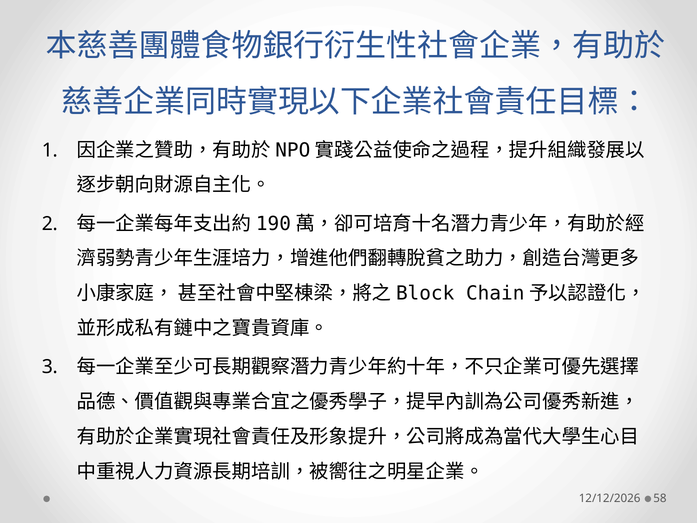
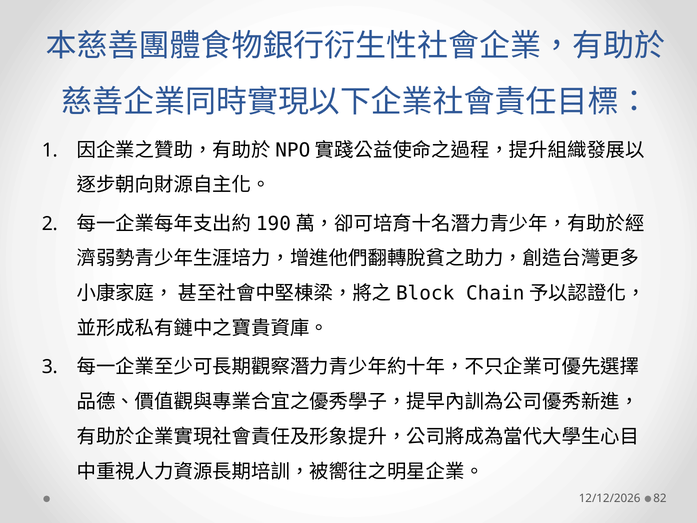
58: 58 -> 82
